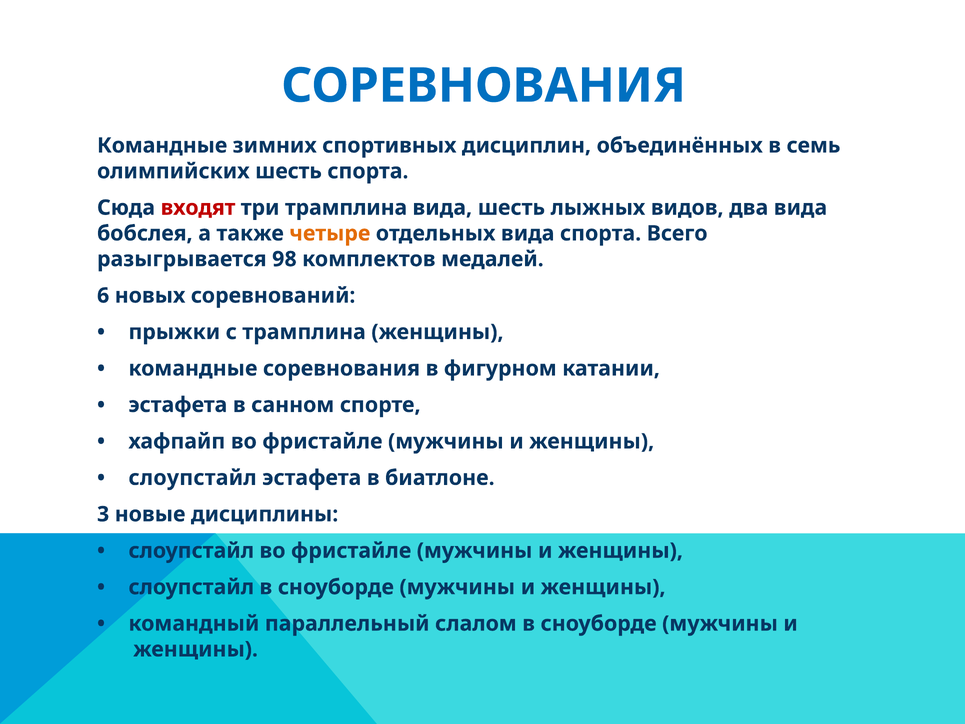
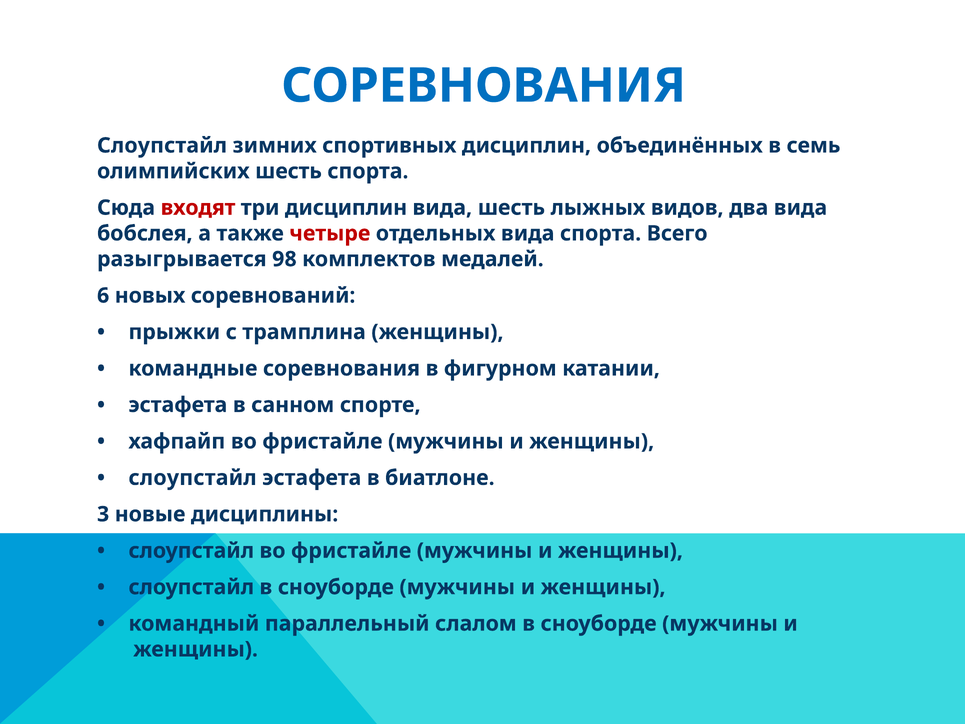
Командные at (162, 145): Командные -> Слоупстайл
три трамплина: трамплина -> дисциплин
четыре colour: orange -> red
